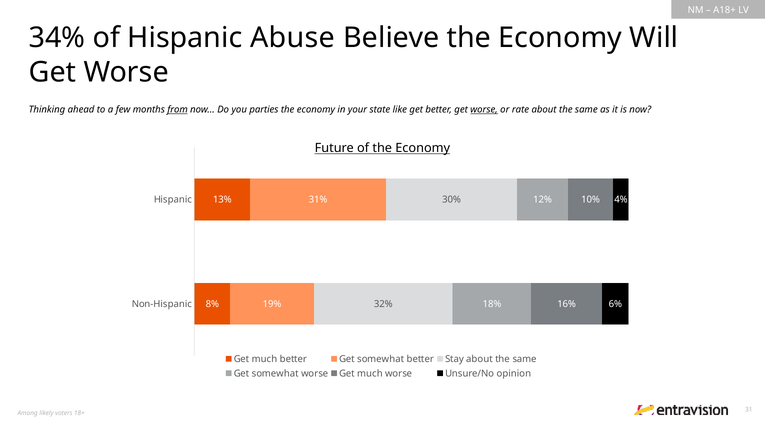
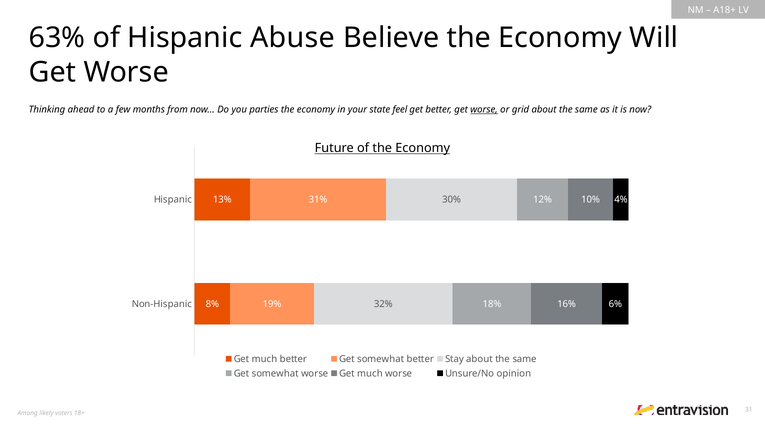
34%: 34% -> 63%
from underline: present -> none
like: like -> feel
rate: rate -> grid
